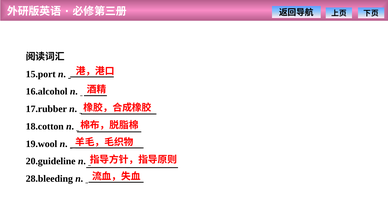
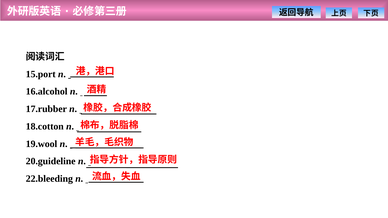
28.bleeding: 28.bleeding -> 22.bleeding
